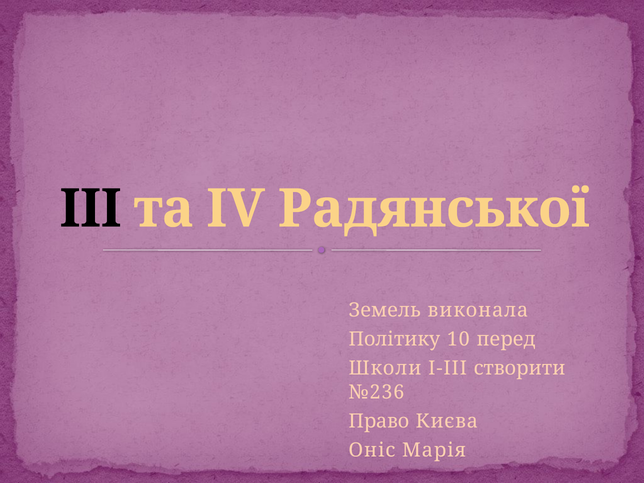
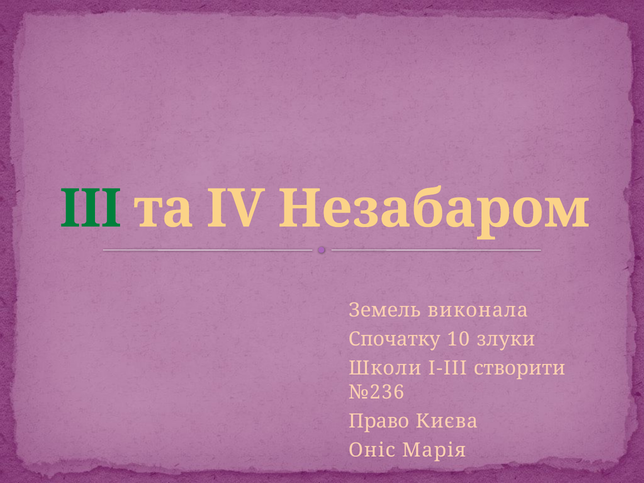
ІІІ colour: black -> green
Радянської: Радянської -> Незабаром
Політику: Політику -> Спочатку
перед: перед -> злуки
